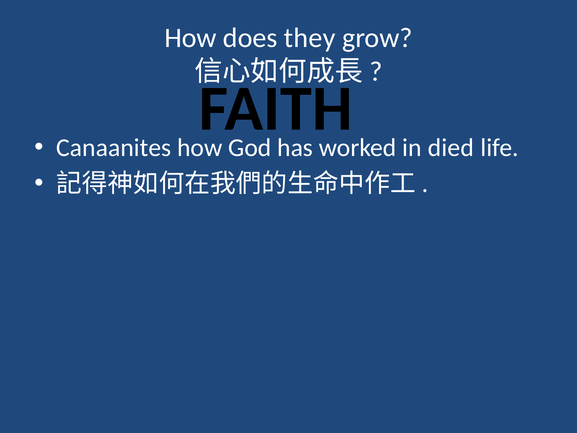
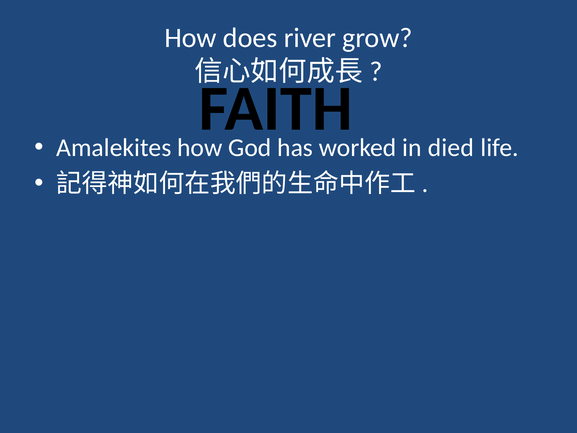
they: they -> river
Canaanites: Canaanites -> Amalekites
